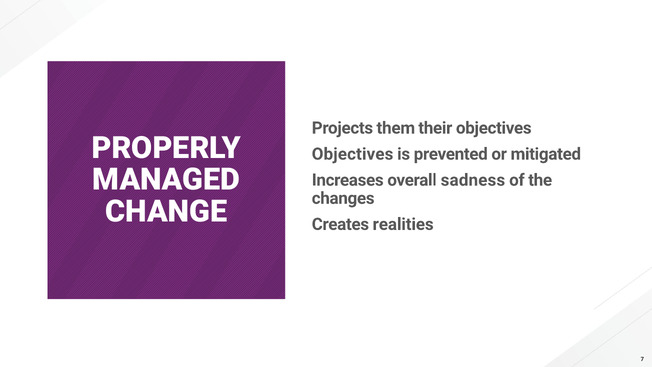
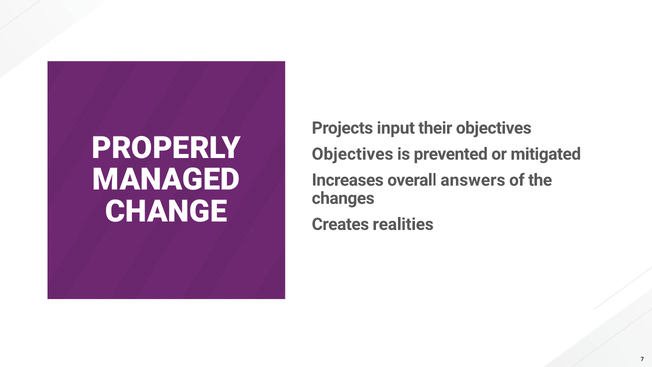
them: them -> input
sadness: sadness -> answers
